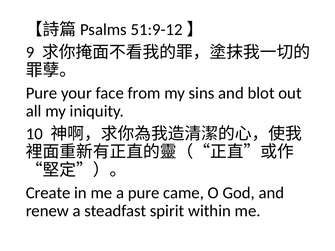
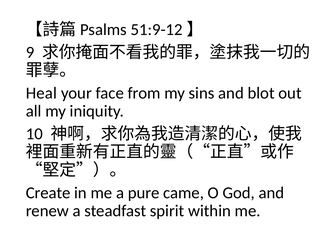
Pure at (42, 93): Pure -> Heal
